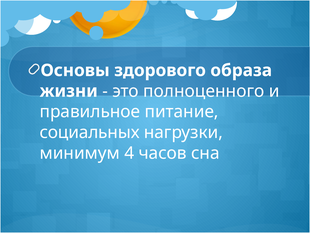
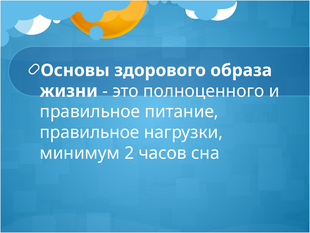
социальных at (90, 132): социальных -> правильное
4: 4 -> 2
